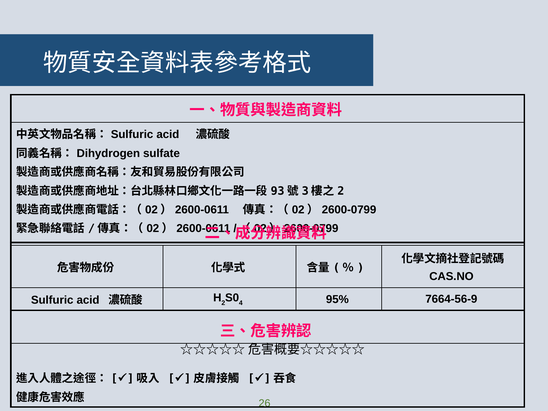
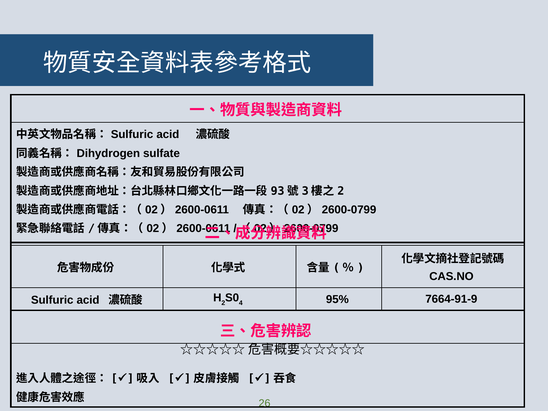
7664-56-9: 7664-56-9 -> 7664-91-9
